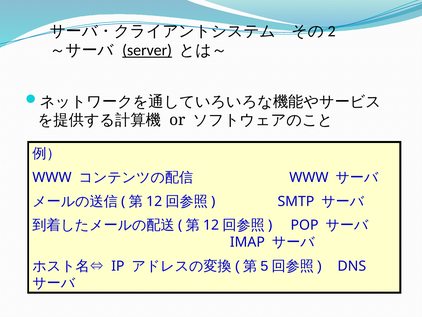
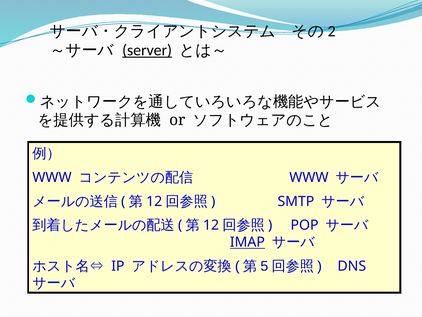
IMAP underline: none -> present
